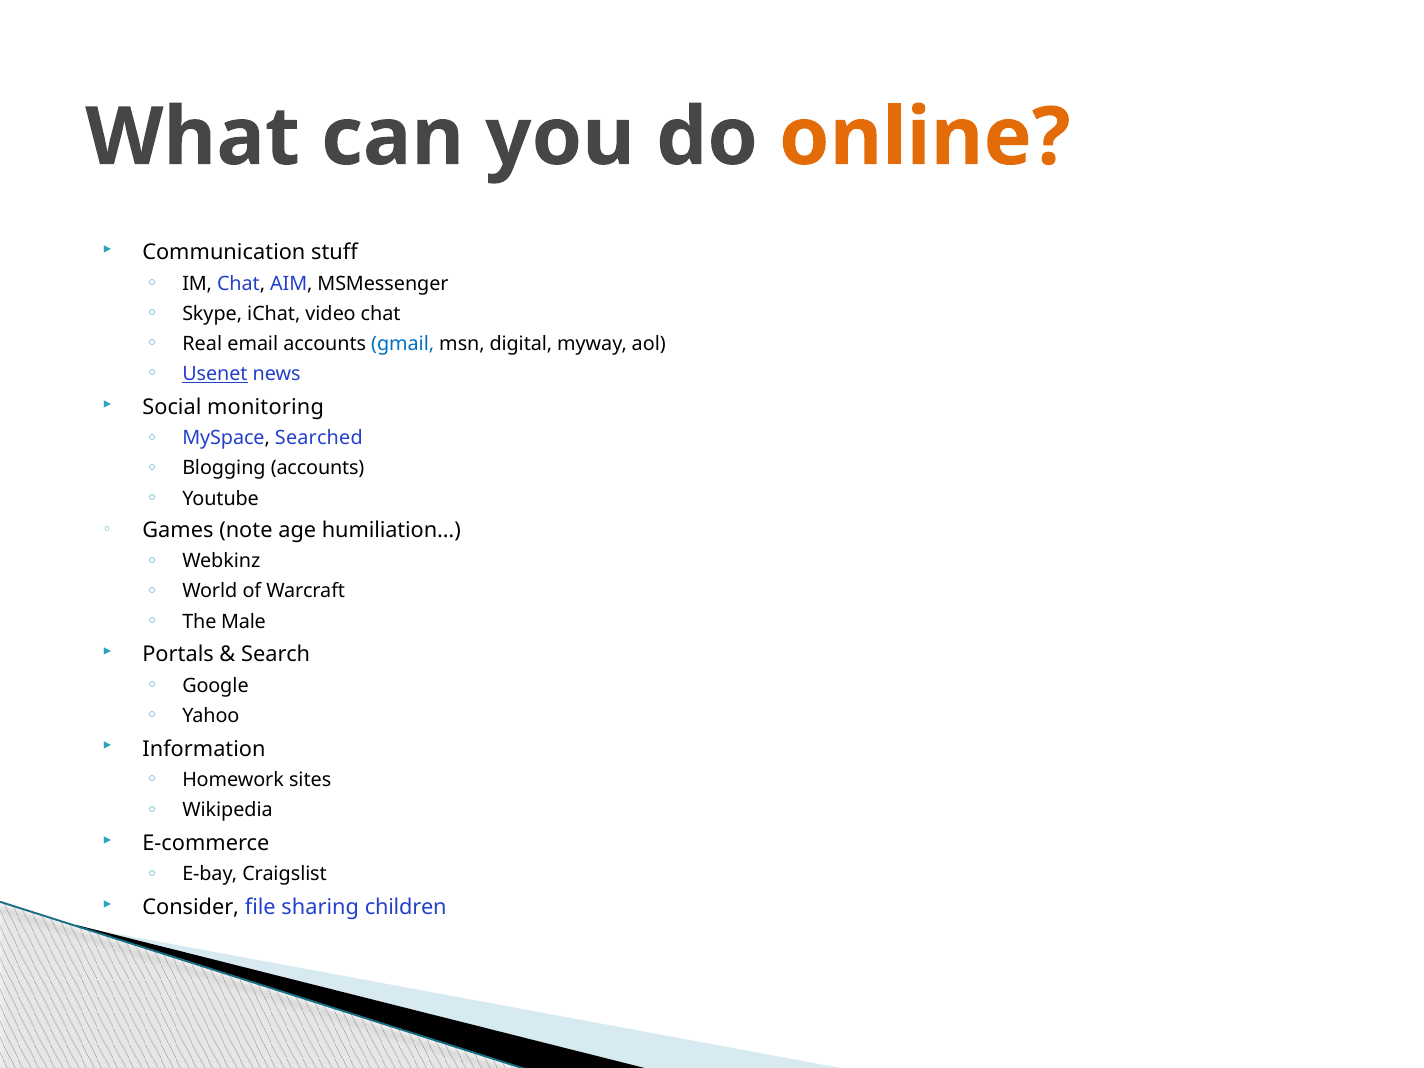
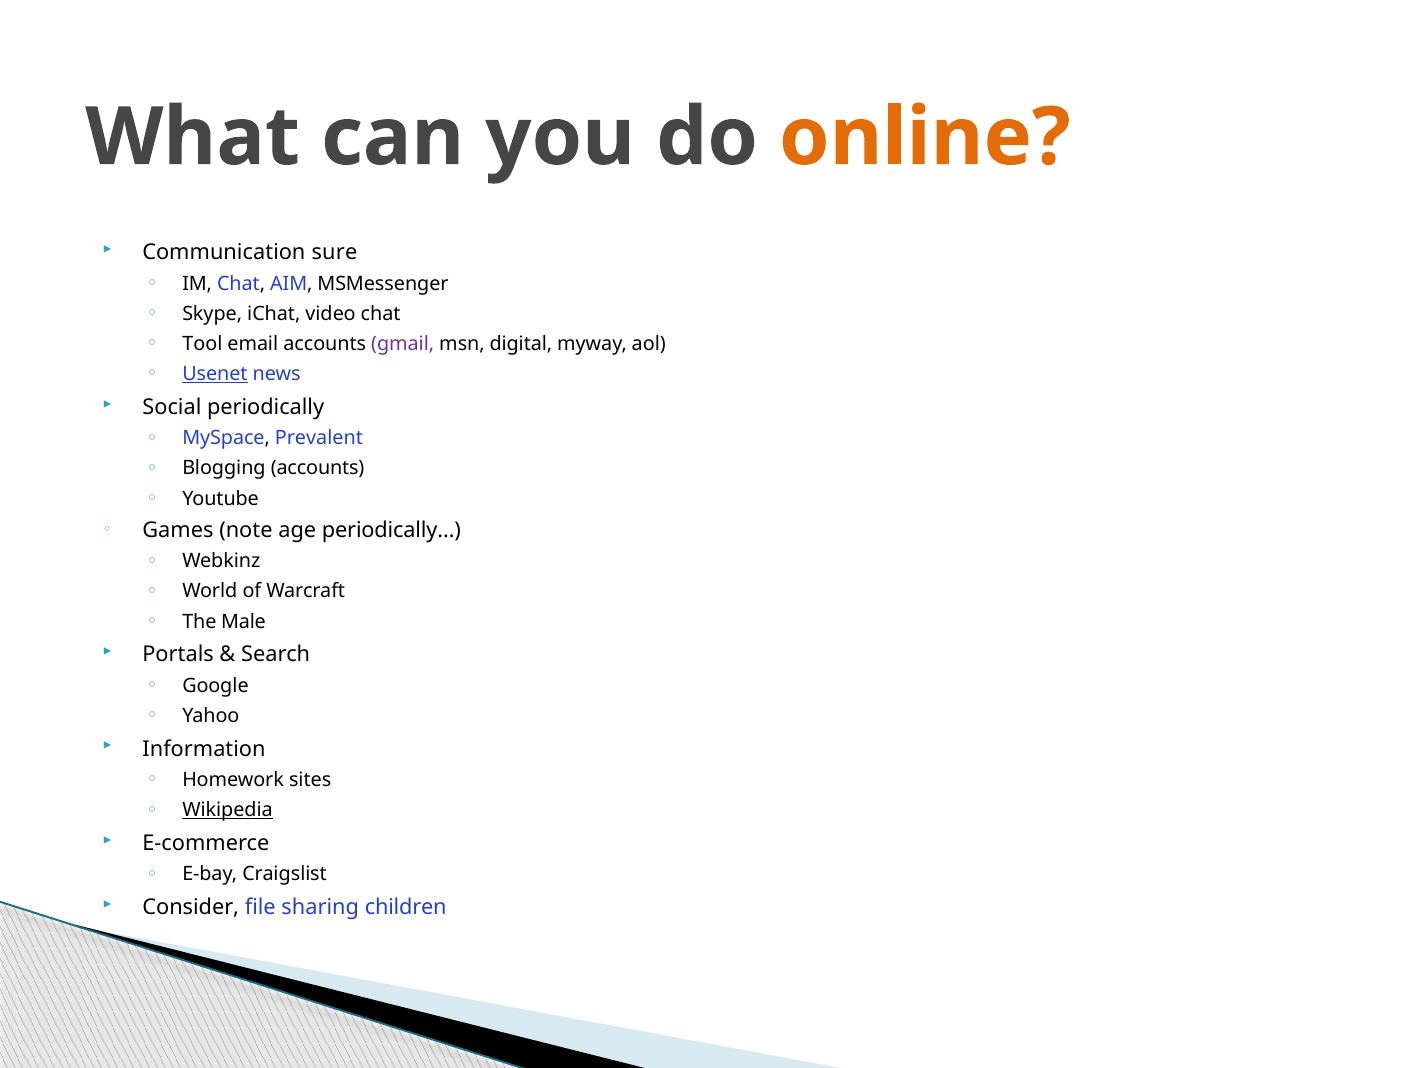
stuff: stuff -> sure
Real: Real -> Tool
gmail colour: blue -> purple
monitoring: monitoring -> periodically
Searched: Searched -> Prevalent
humiliation…: humiliation… -> periodically…
Wikipedia underline: none -> present
